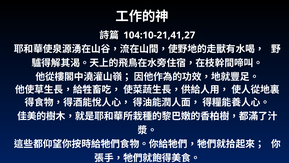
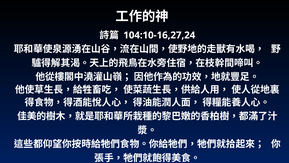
104:10-21,41,27: 104:10-21,41,27 -> 104:10-16,27,24
